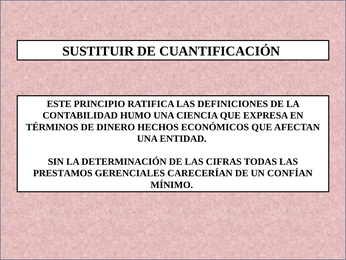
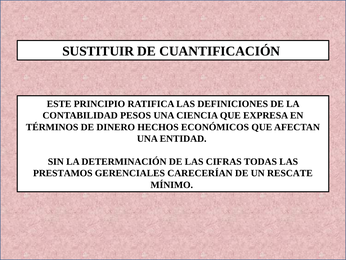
HUMO: HUMO -> PESOS
CONFÍAN: CONFÍAN -> RESCATE
